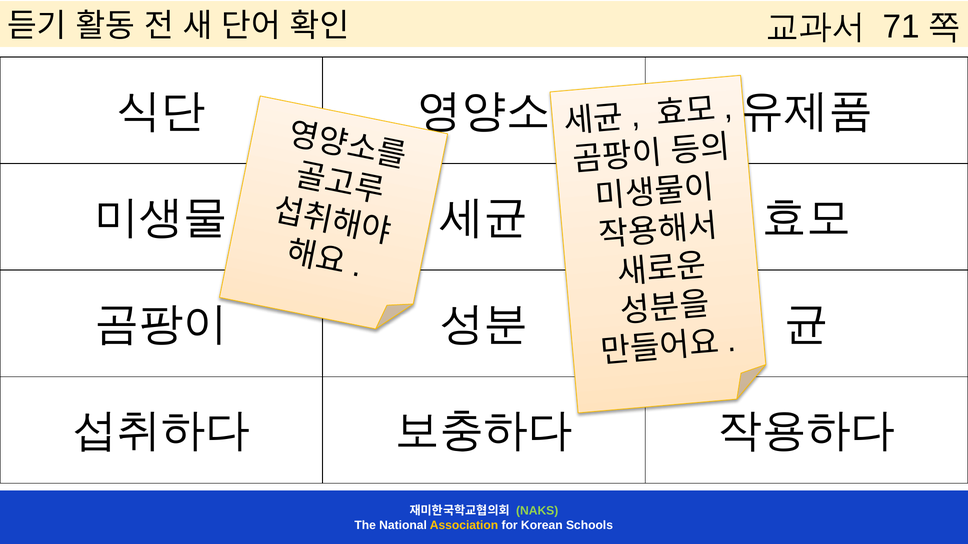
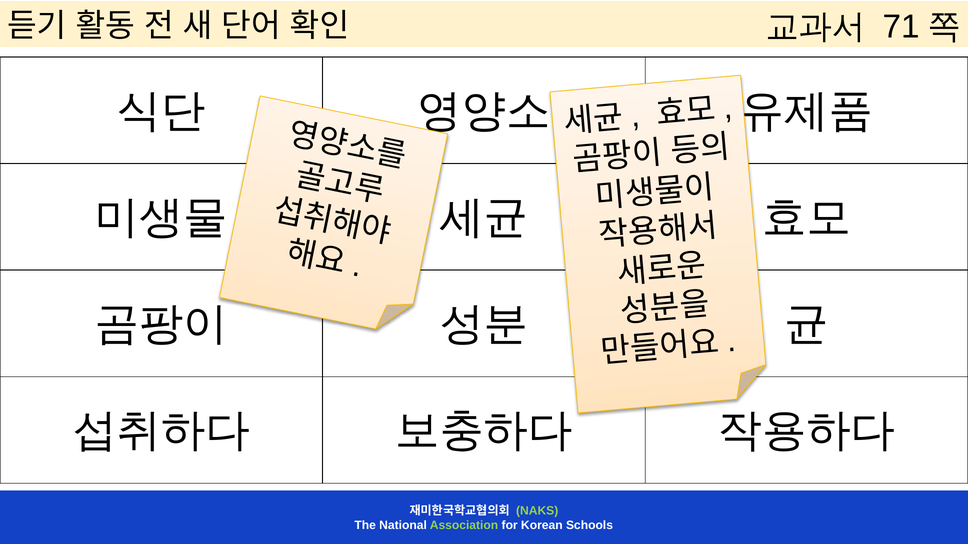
Association colour: yellow -> light green
